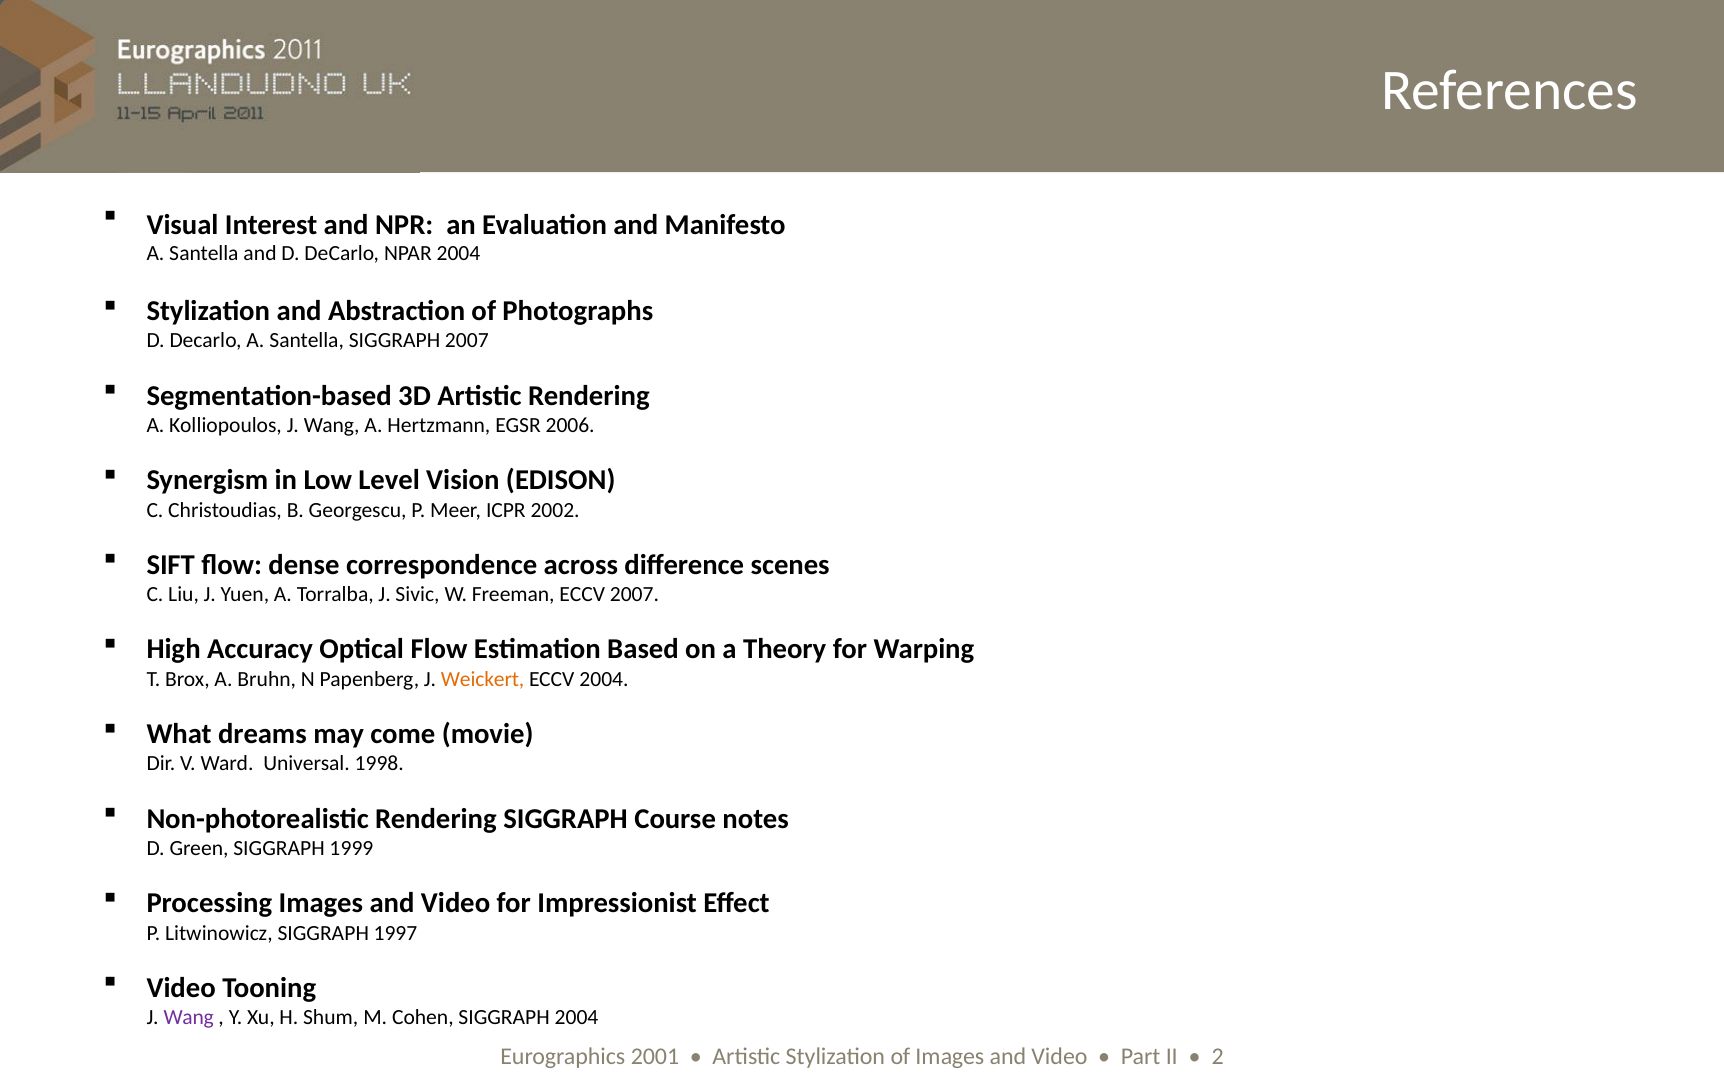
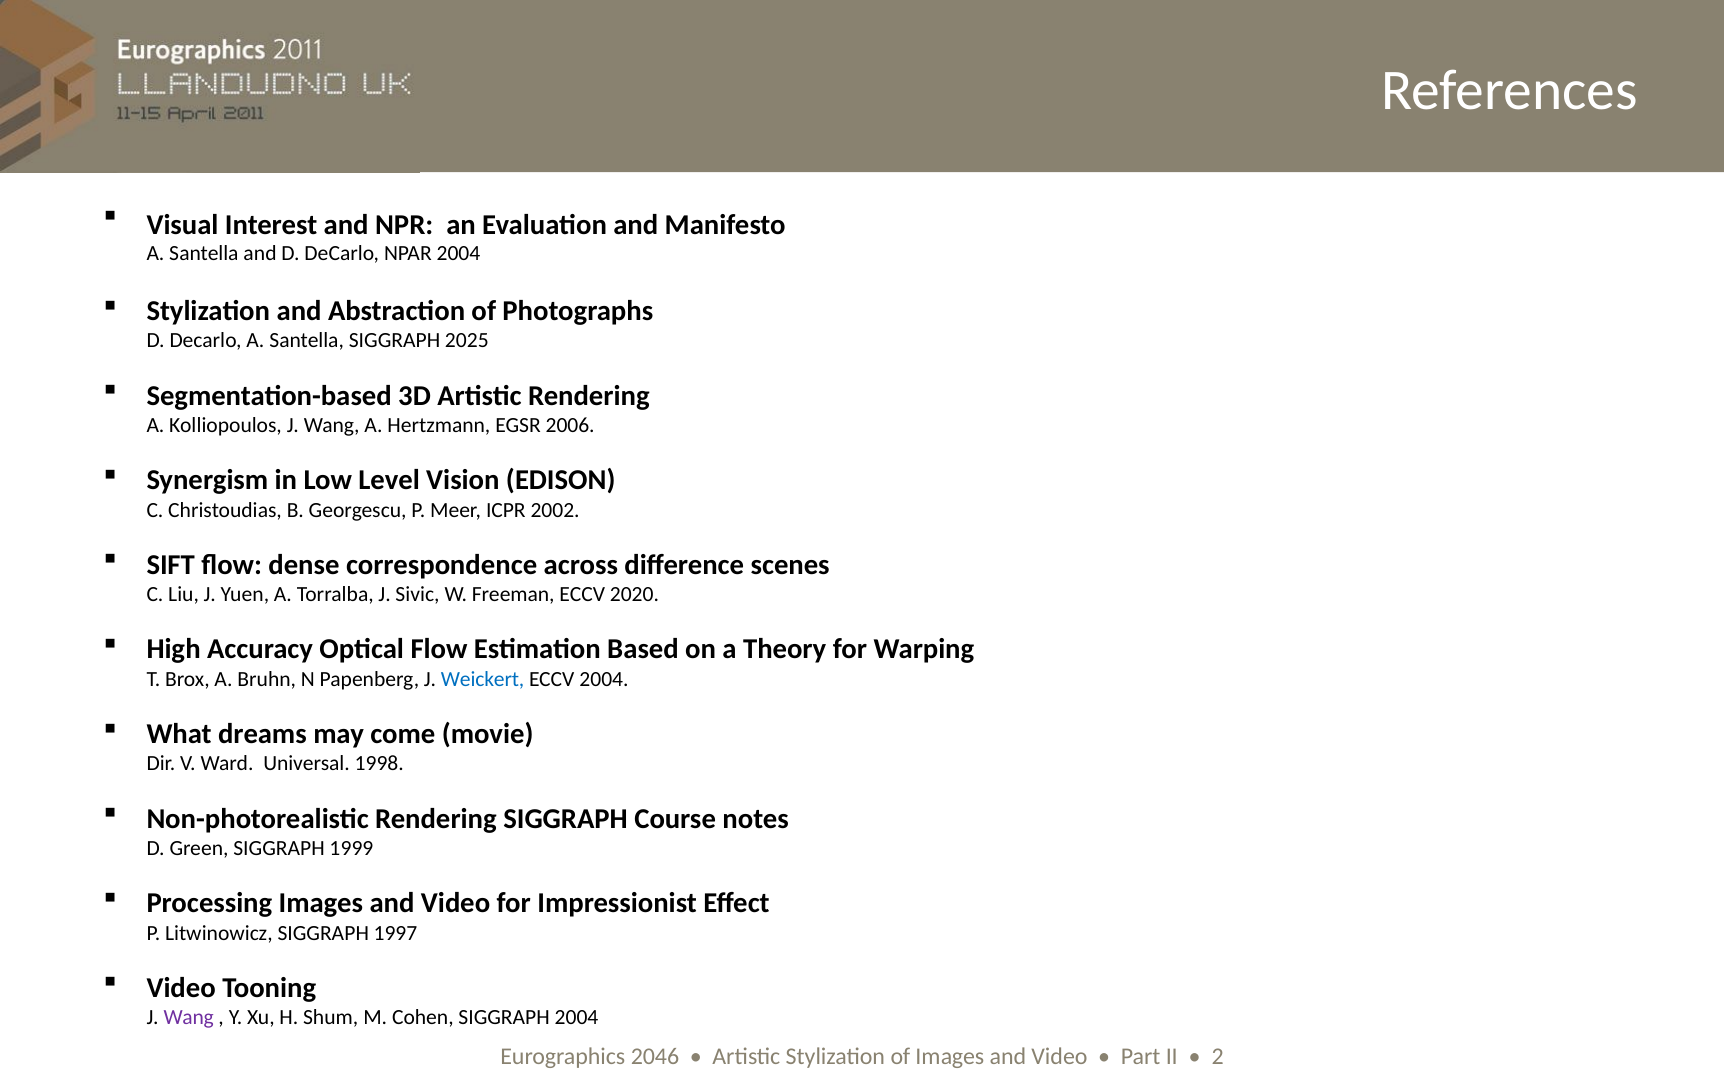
SIGGRAPH 2007: 2007 -> 2025
ECCV 2007: 2007 -> 2020
Weickert colour: orange -> blue
2001: 2001 -> 2046
